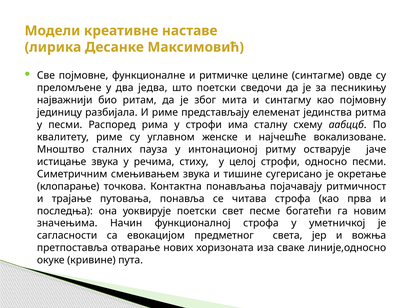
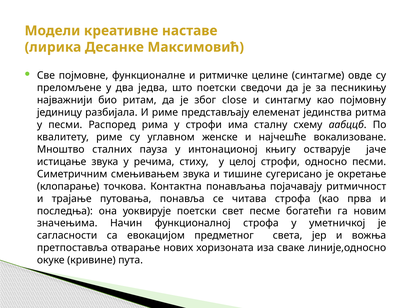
мита: мита -> close
ритму: ритму -> књигу
